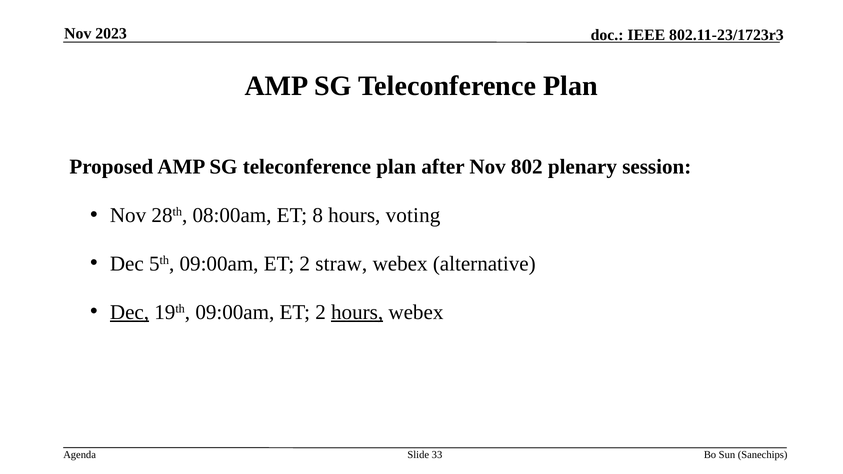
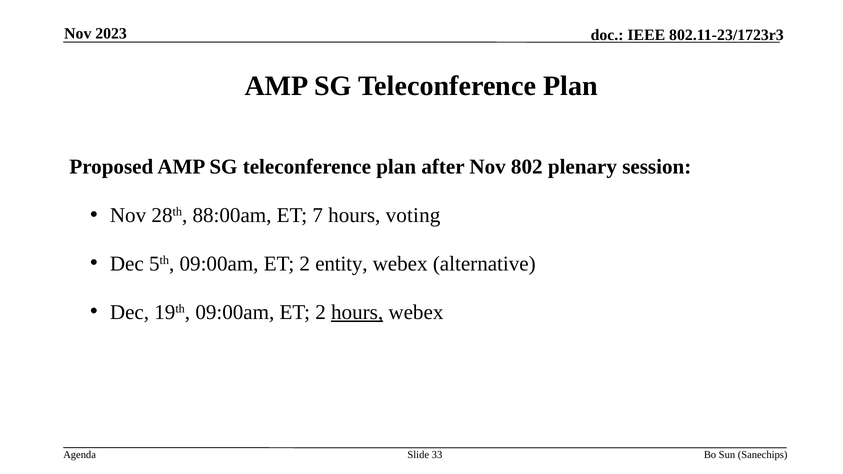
08:00am: 08:00am -> 88:00am
8: 8 -> 7
straw: straw -> entity
Dec at (129, 312) underline: present -> none
